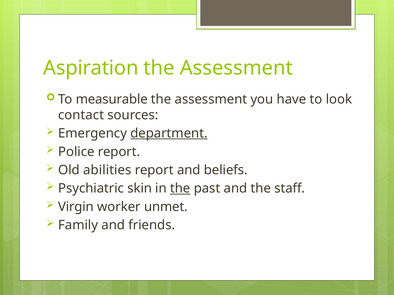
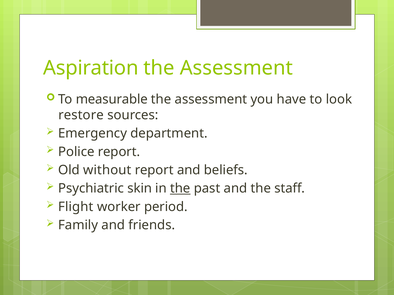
contact: contact -> restore
department underline: present -> none
abilities: abilities -> without
Virgin: Virgin -> Flight
unmet: unmet -> period
